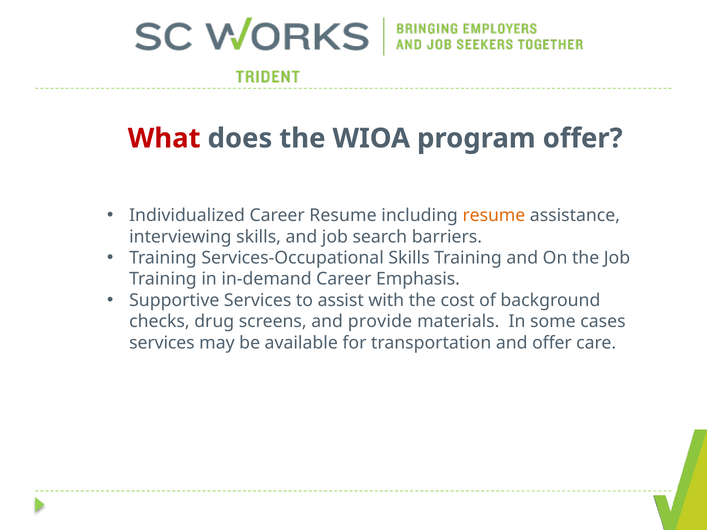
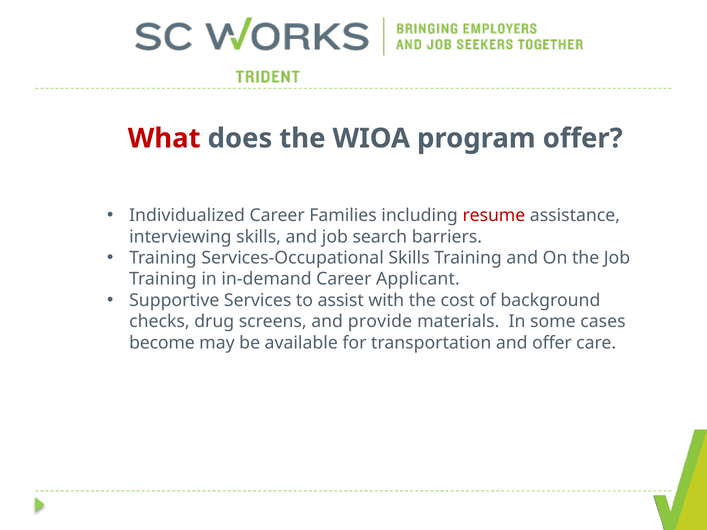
Career Resume: Resume -> Families
resume at (494, 216) colour: orange -> red
Emphasis: Emphasis -> Applicant
services at (162, 343): services -> become
